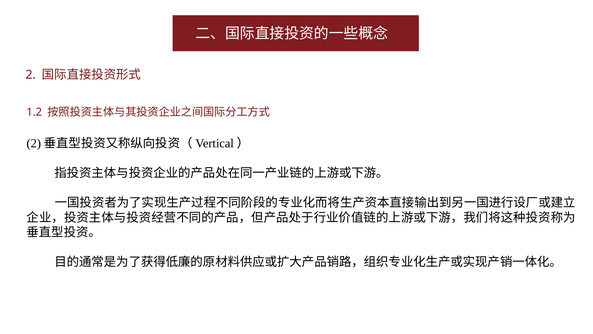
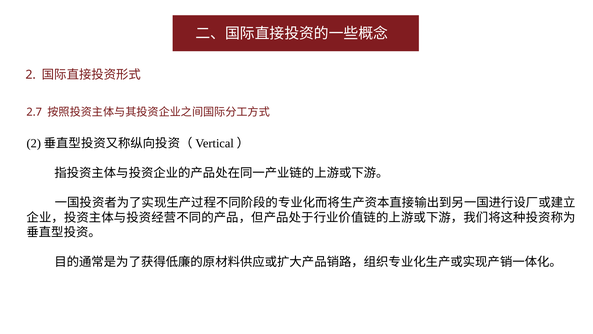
1.2: 1.2 -> 2.7
